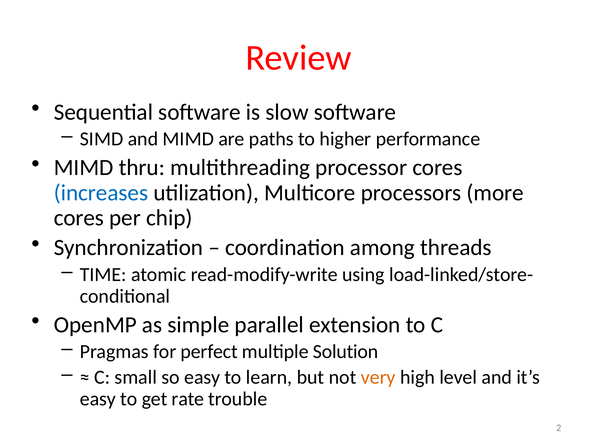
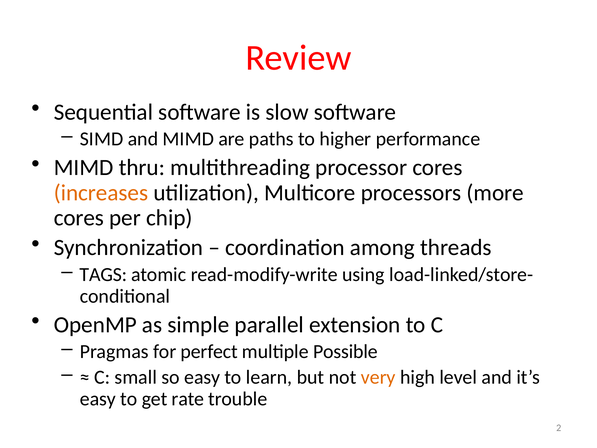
increases colour: blue -> orange
TIME: TIME -> TAGS
Solution: Solution -> Possible
